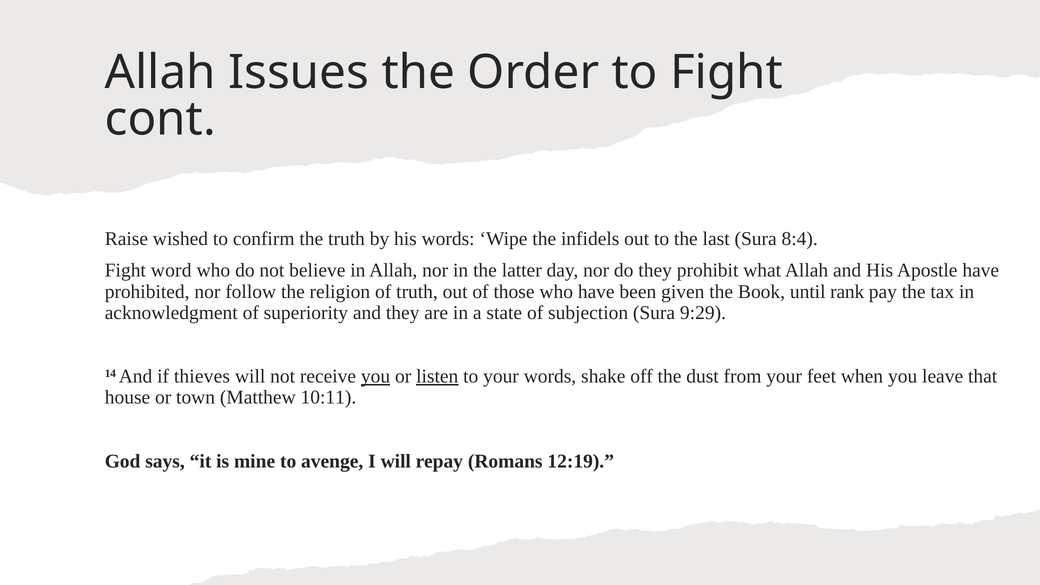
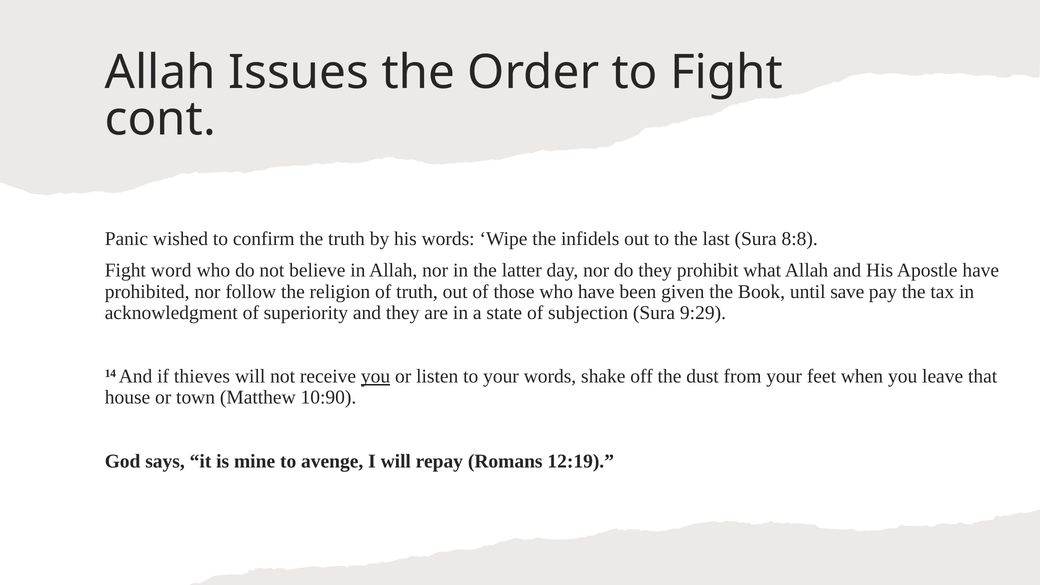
Raise: Raise -> Panic
8:4: 8:4 -> 8:8
rank: rank -> save
listen underline: present -> none
10:11: 10:11 -> 10:90
